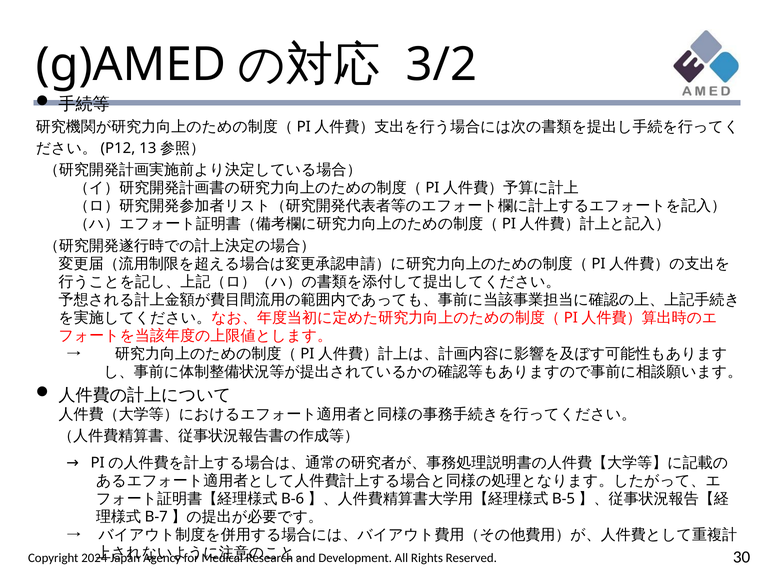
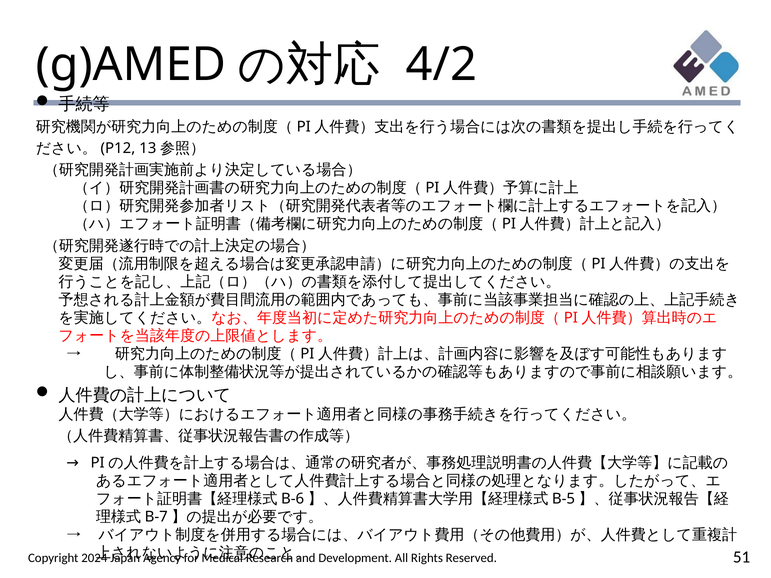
3/2: 3/2 -> 4/2
30: 30 -> 51
